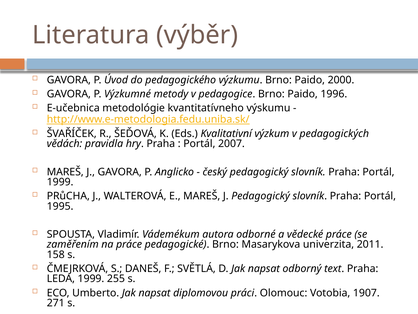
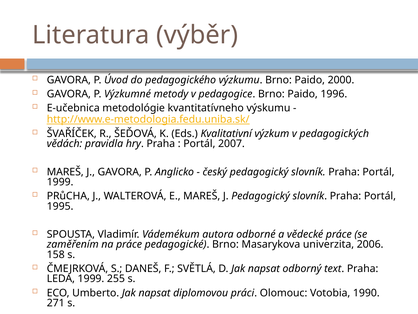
2011: 2011 -> 2006
1907: 1907 -> 1990
